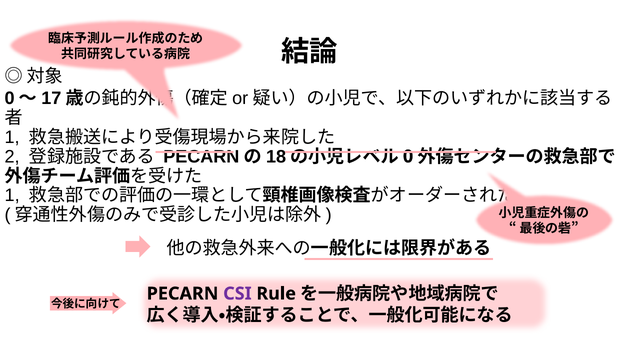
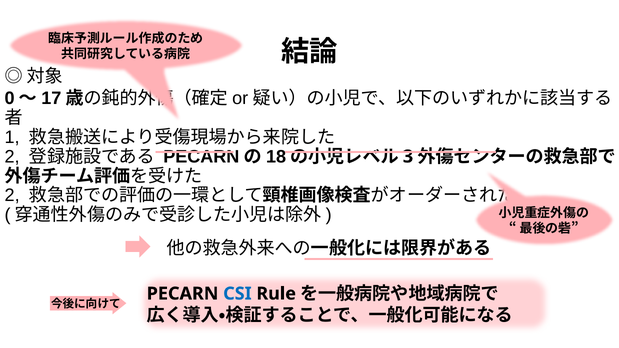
0 at (408, 157): 0 -> 3
1 at (12, 196): 1 -> 2
CSI colour: purple -> blue
